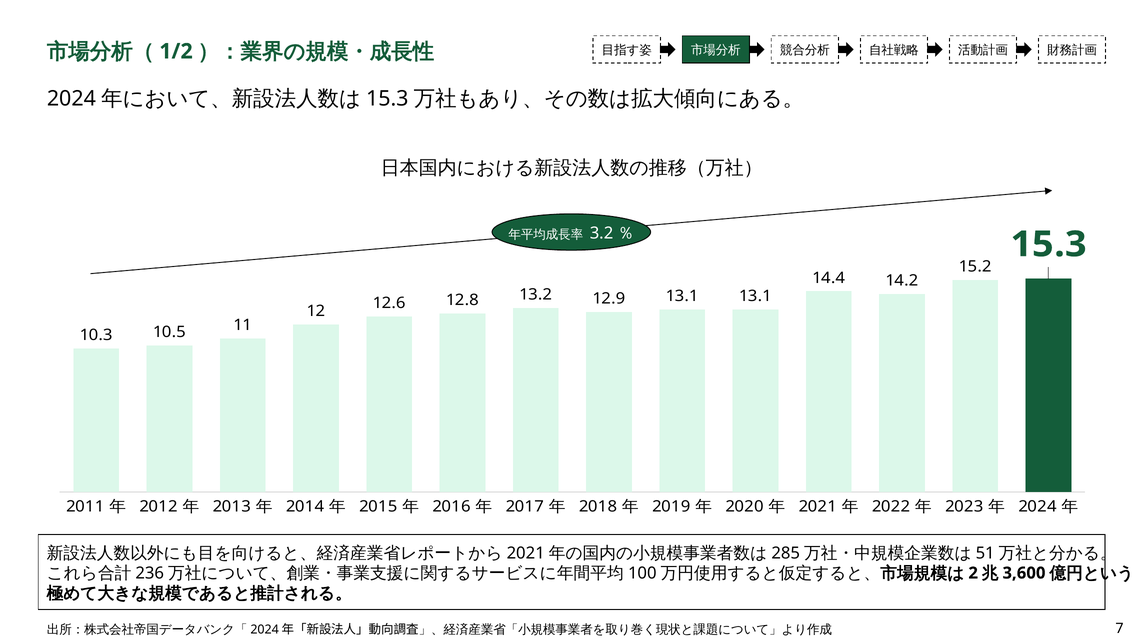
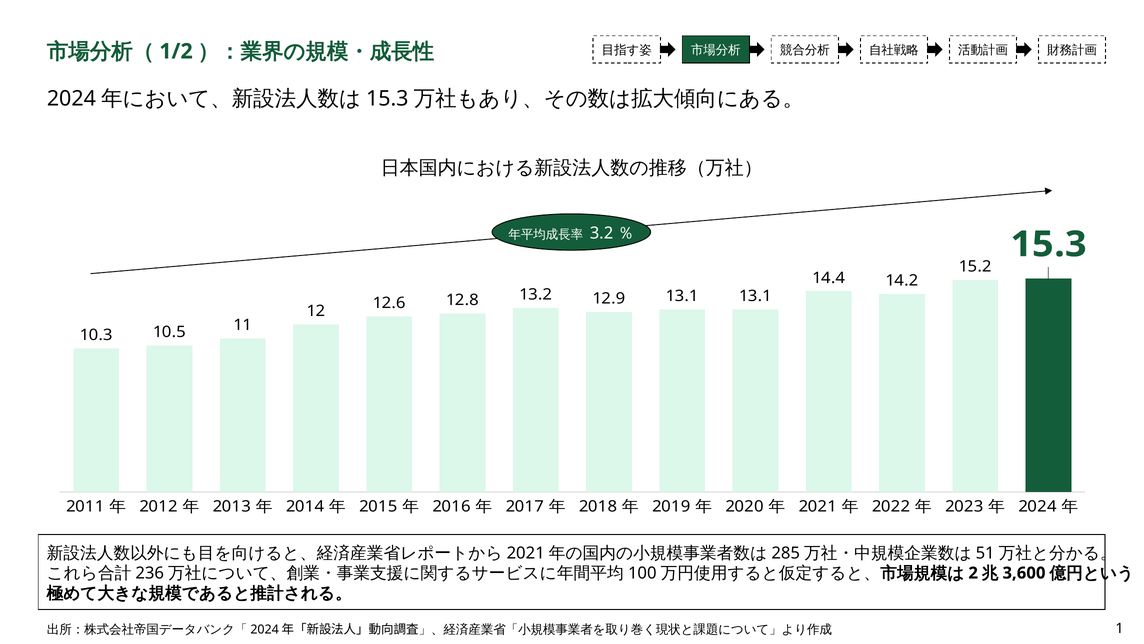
7: 7 -> 1
